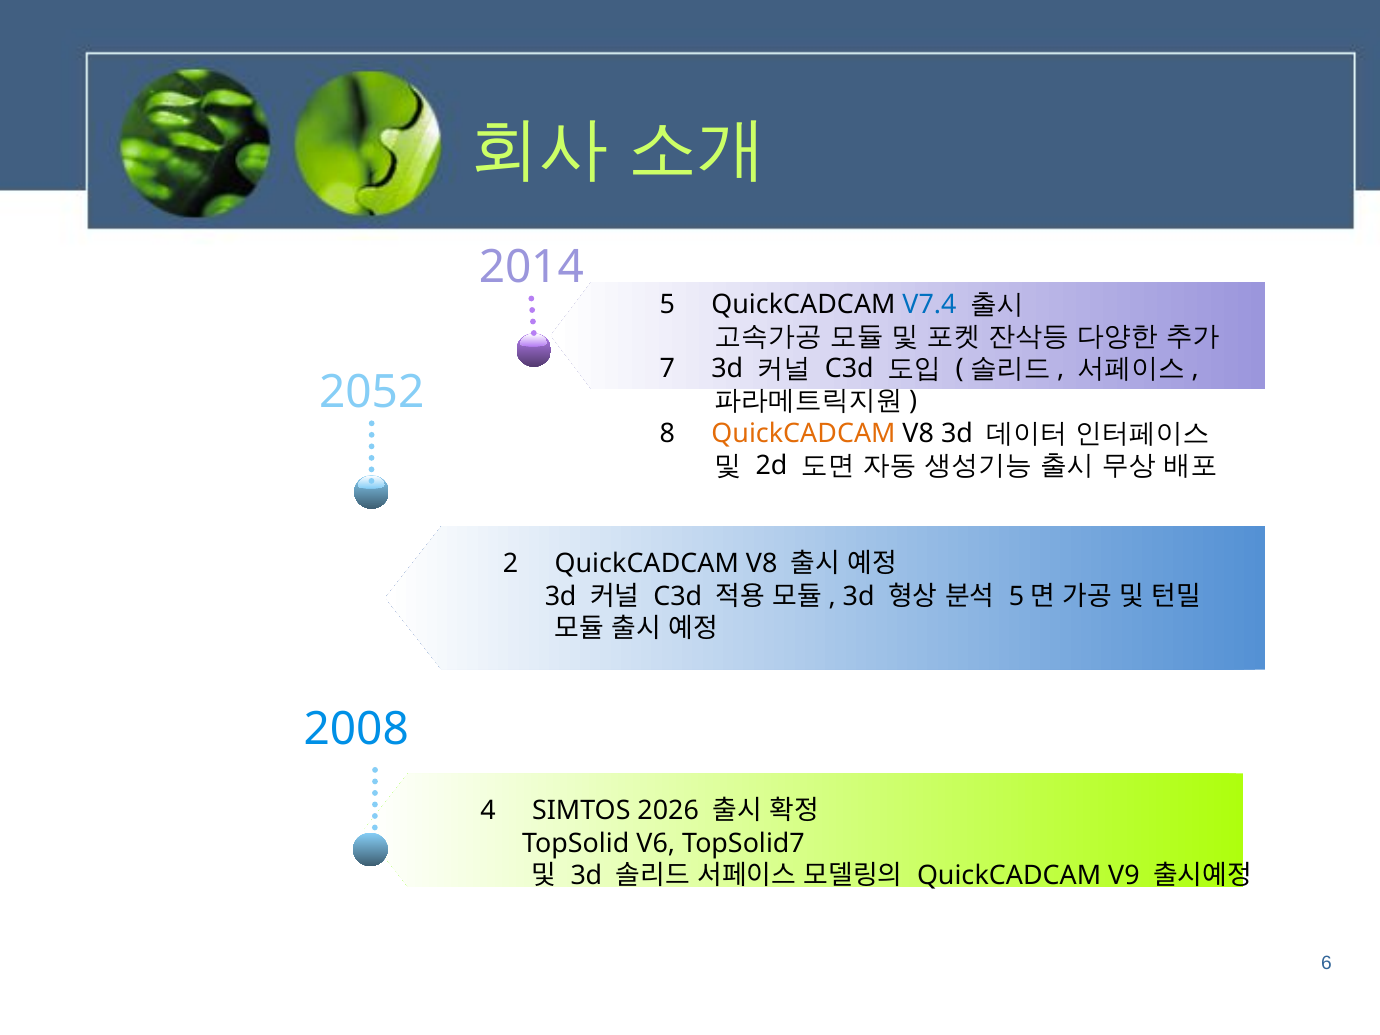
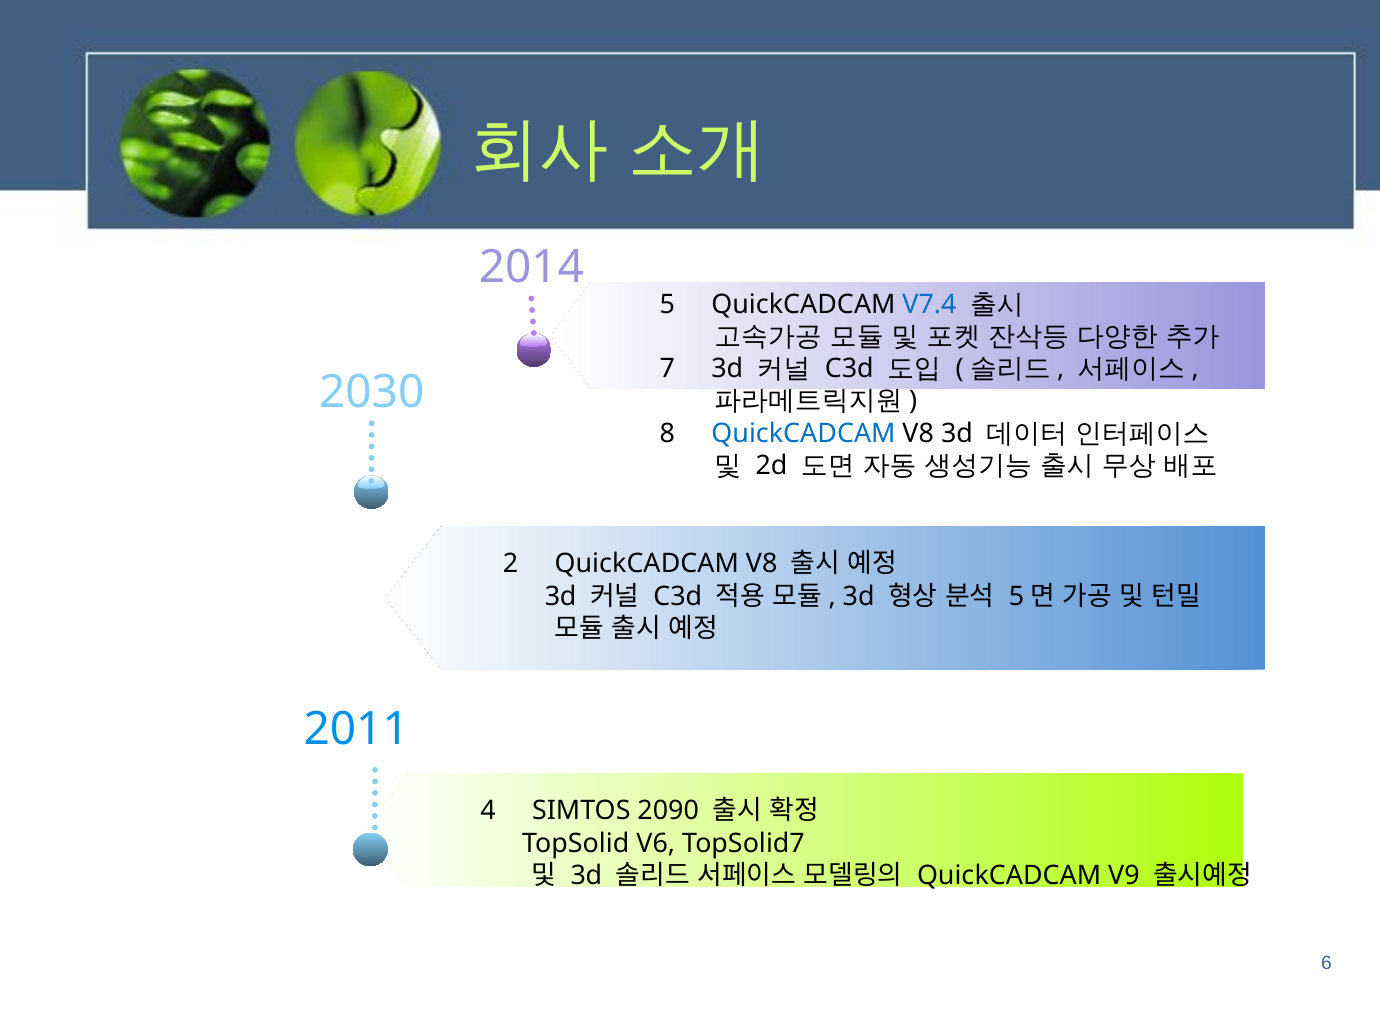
2052: 2052 -> 2030
QuickCADCAM at (803, 433) colour: orange -> blue
2008: 2008 -> 2011
2026: 2026 -> 2090
